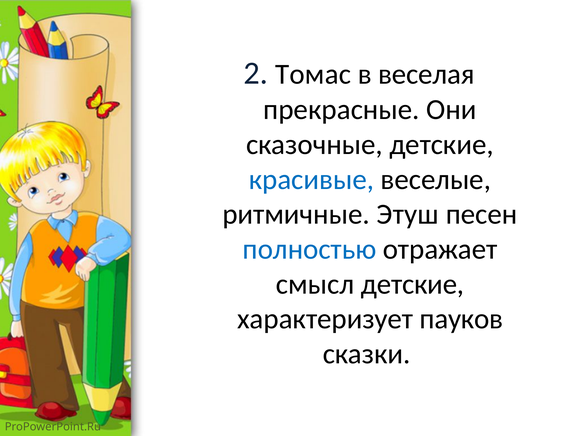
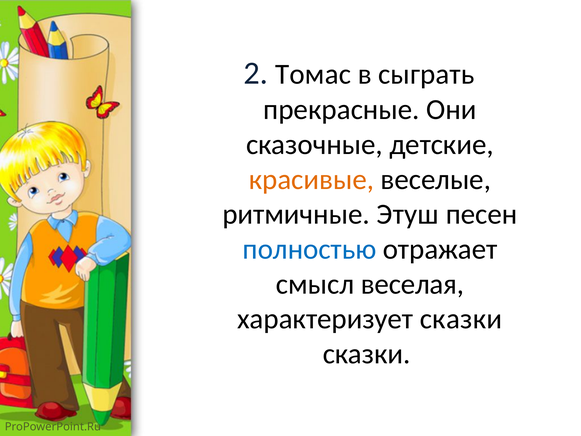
веселая: веселая -> сыграть
красивые colour: blue -> orange
смысл детские: детские -> веселая
характеризует пауков: пауков -> сказки
